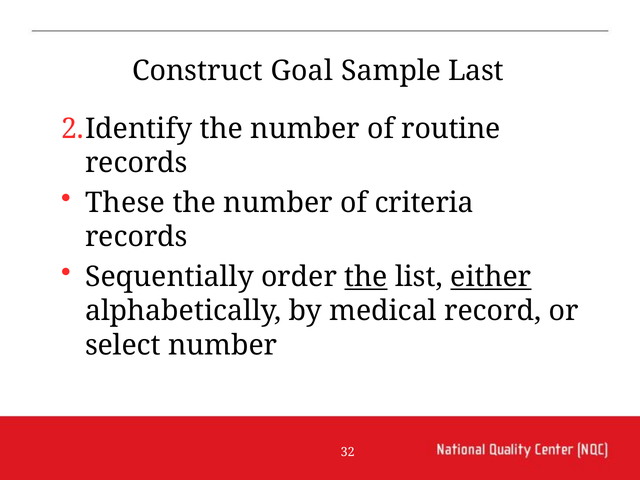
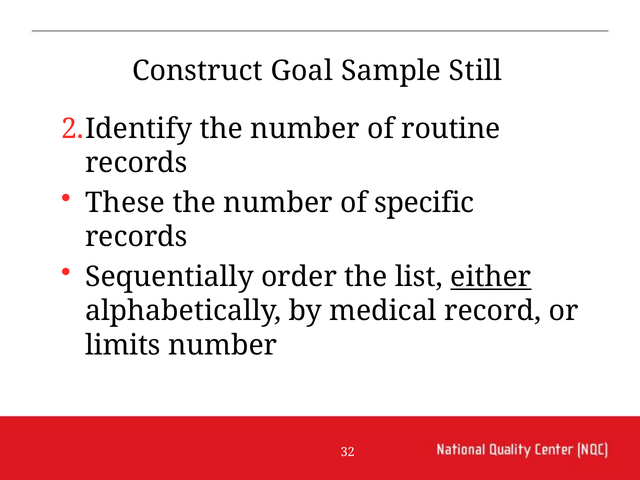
Last: Last -> Still
criteria: criteria -> specific
the at (366, 277) underline: present -> none
select: select -> limits
